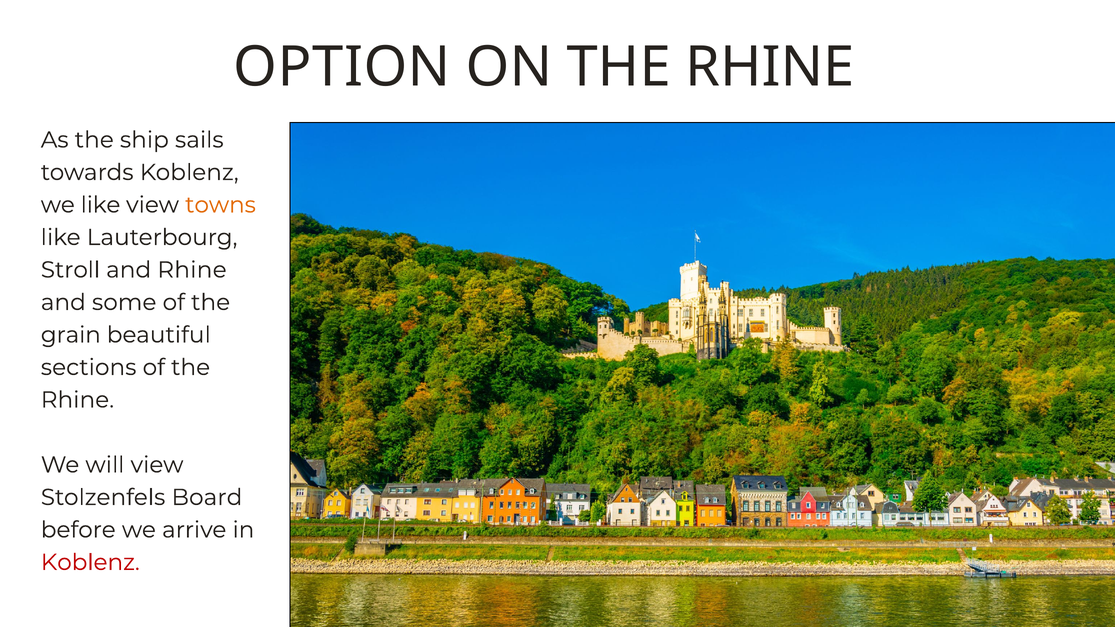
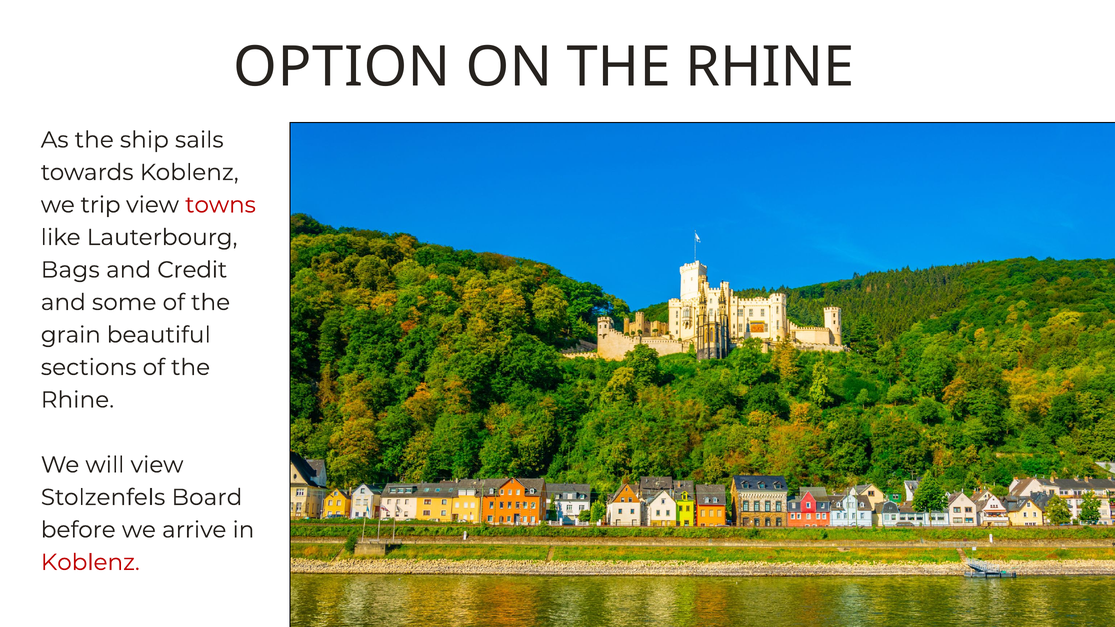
we like: like -> trip
towns colour: orange -> red
Stroll: Stroll -> Bags
and Rhine: Rhine -> Credit
